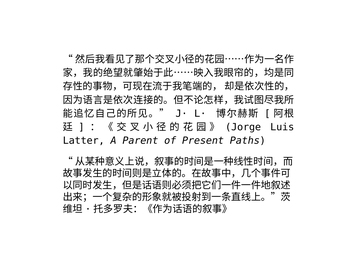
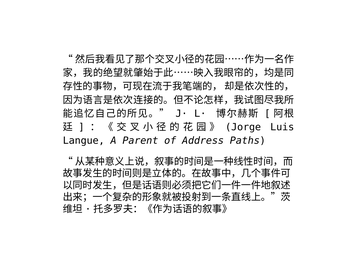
Latter: Latter -> Langue
Present: Present -> Address
